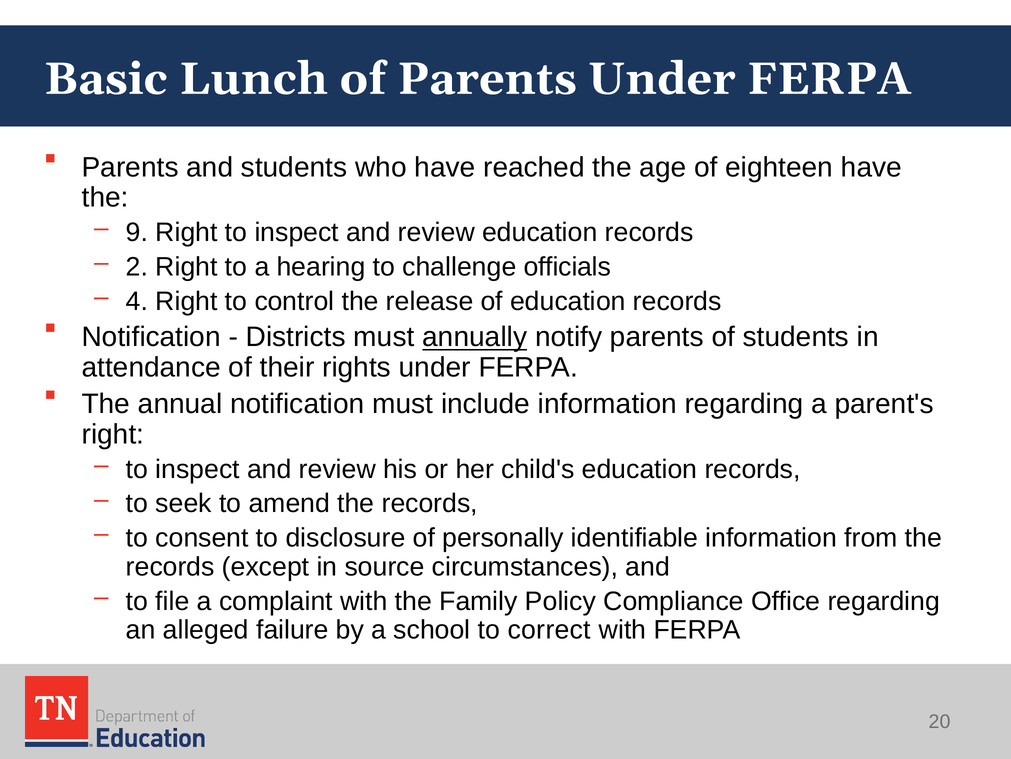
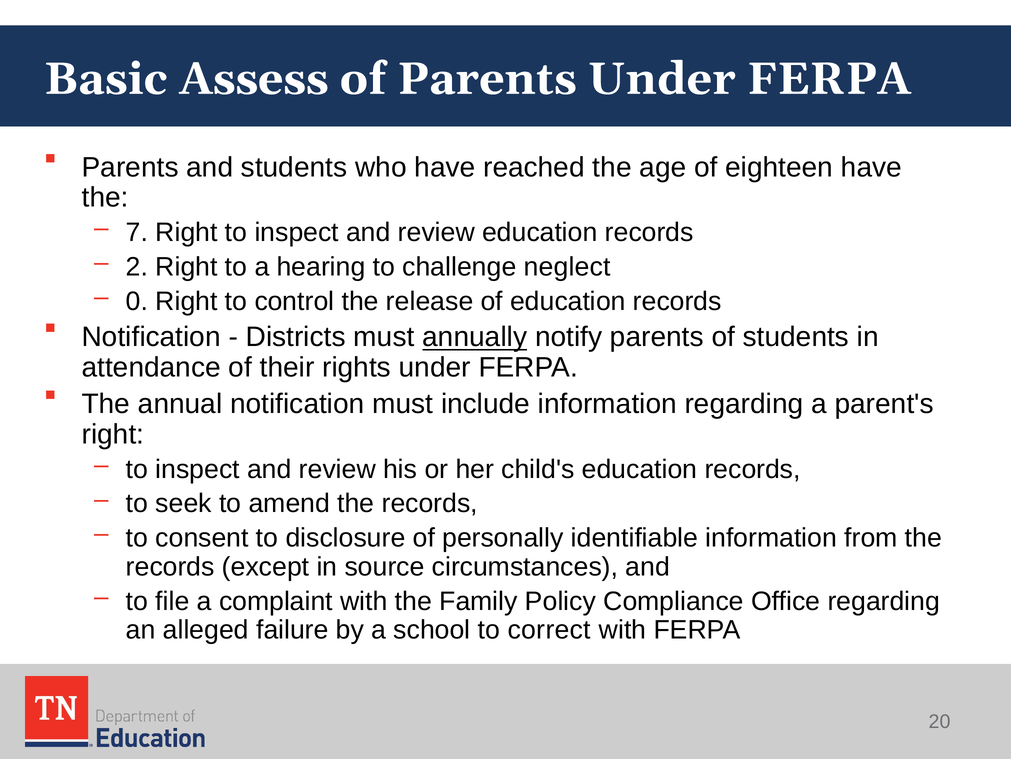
Lunch: Lunch -> Assess
9: 9 -> 7
officials: officials -> neglect
4: 4 -> 0
